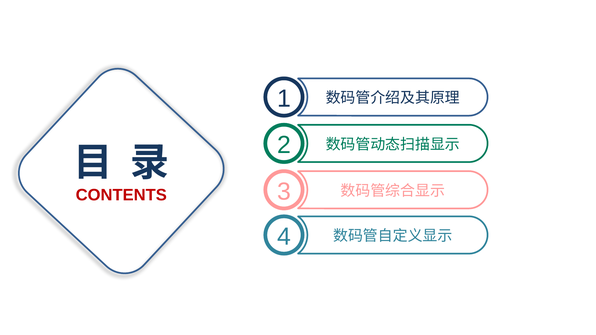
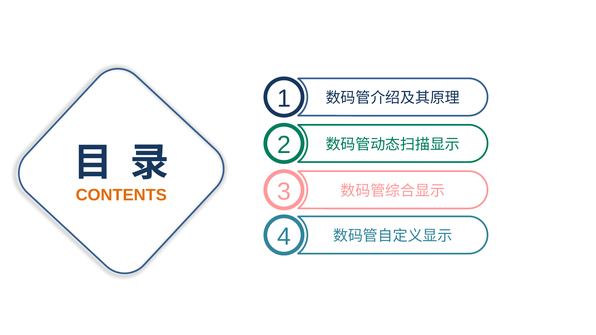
CONTENTS colour: red -> orange
